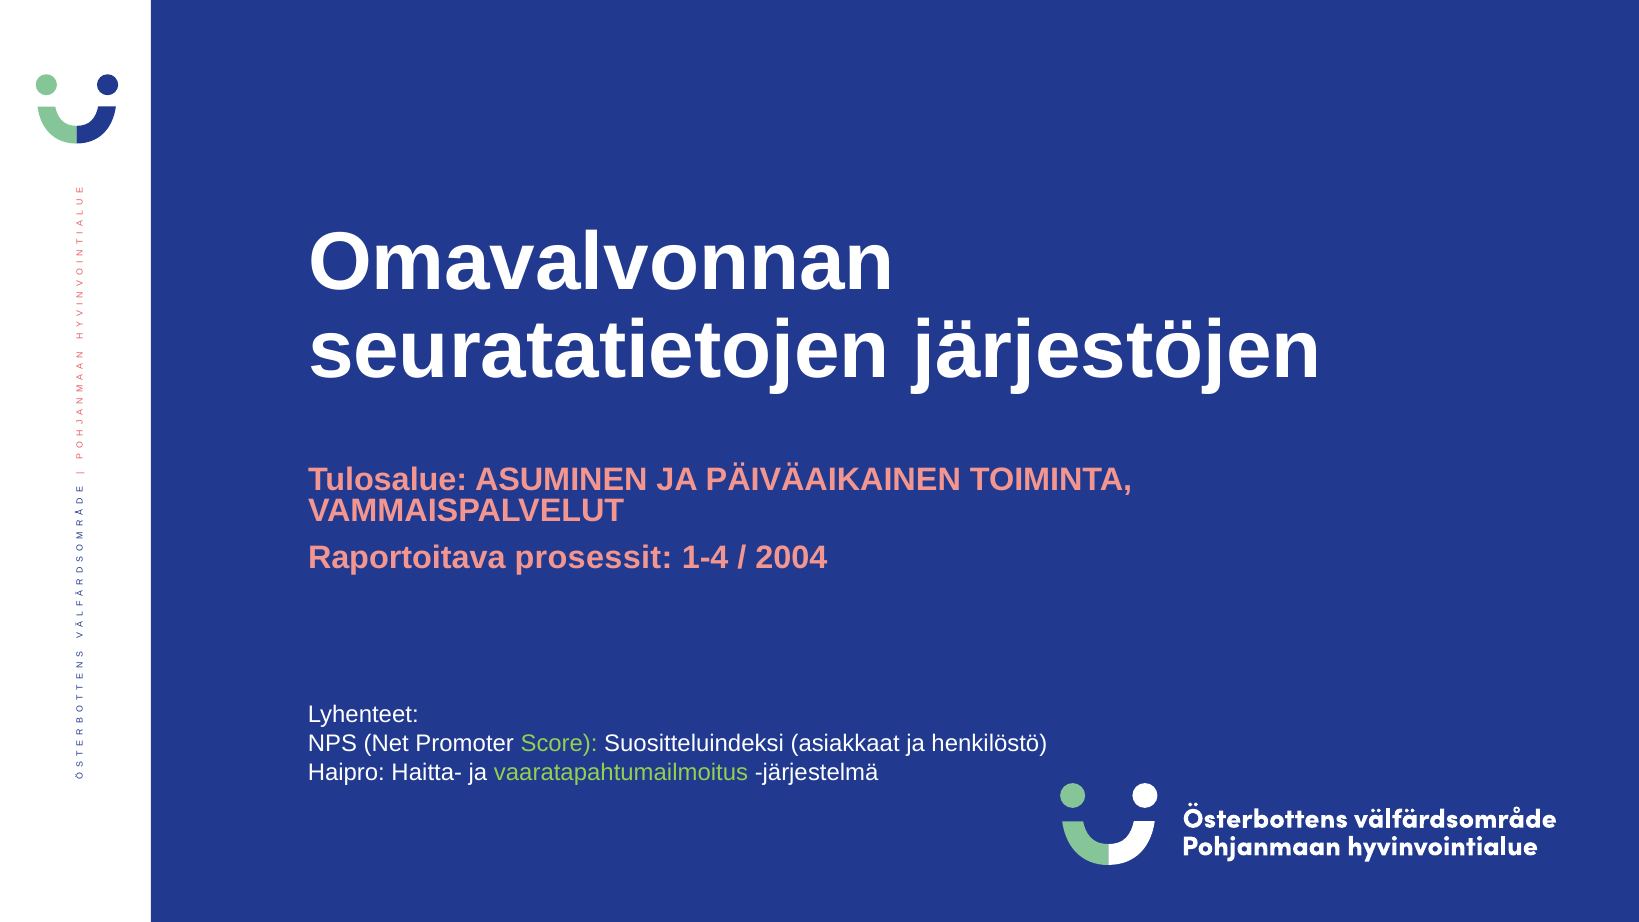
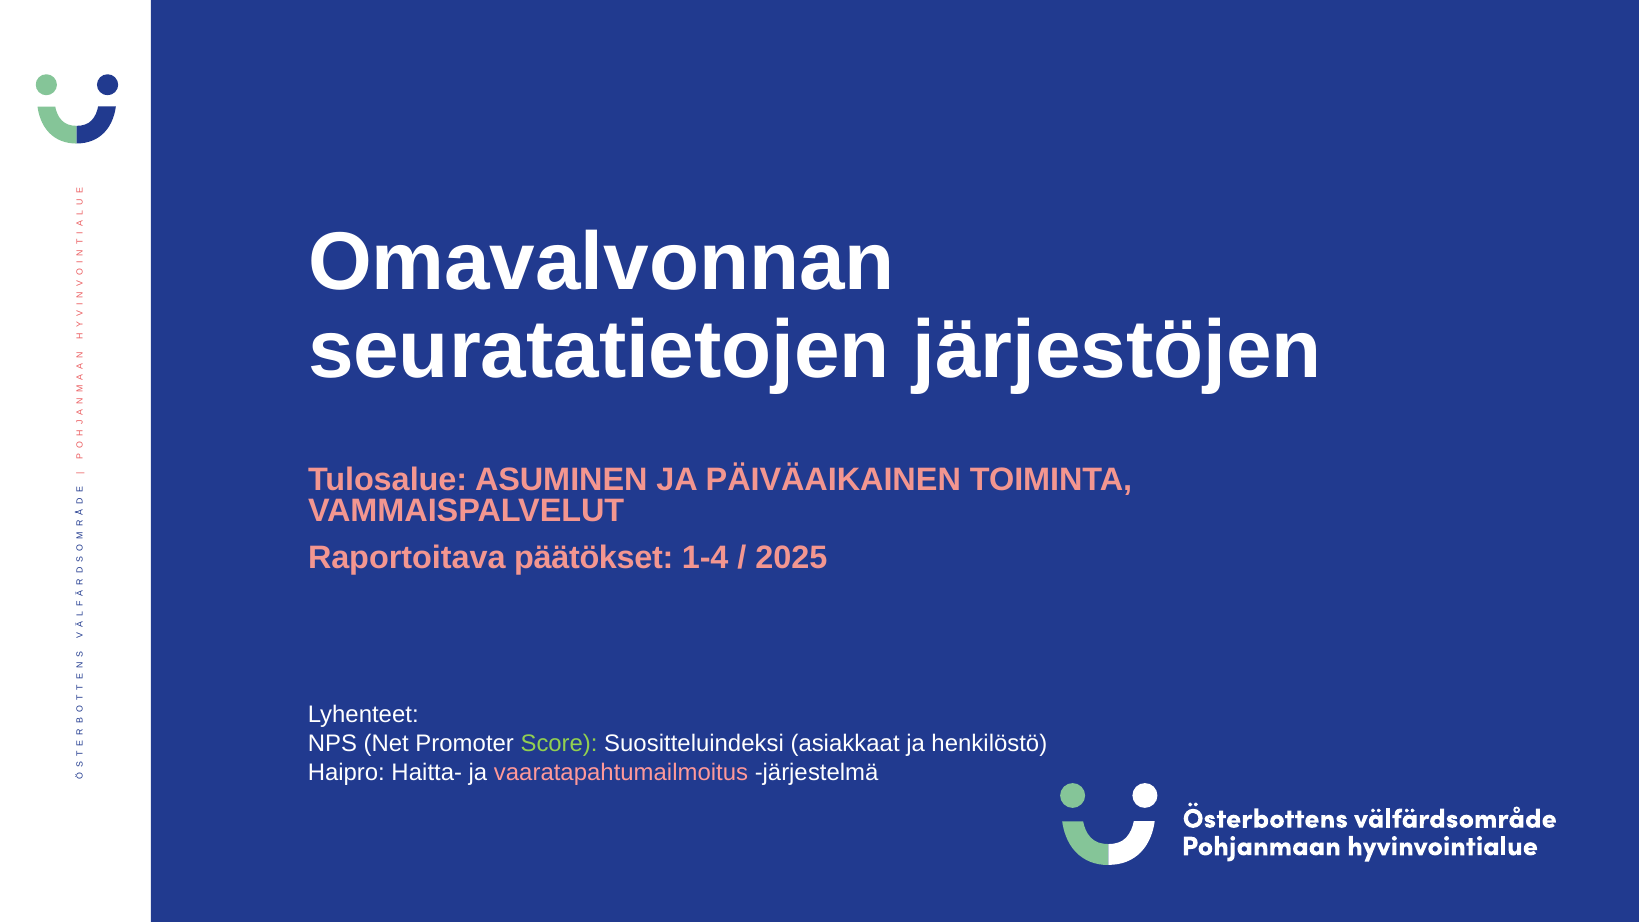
prosessit: prosessit -> päätökset
2004: 2004 -> 2025
vaaratapahtumailmoitus colour: light green -> pink
